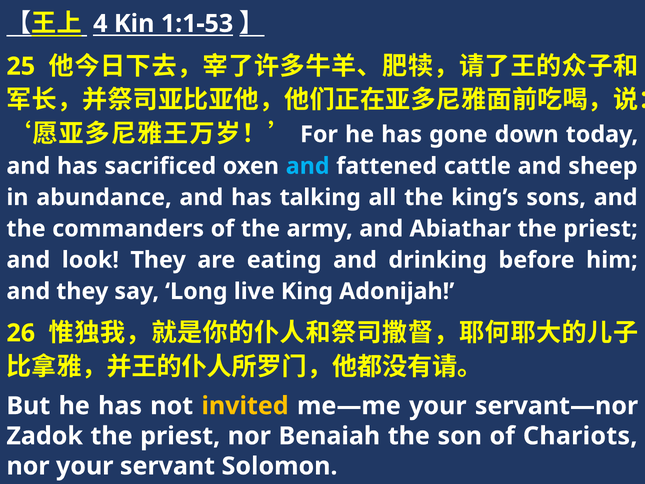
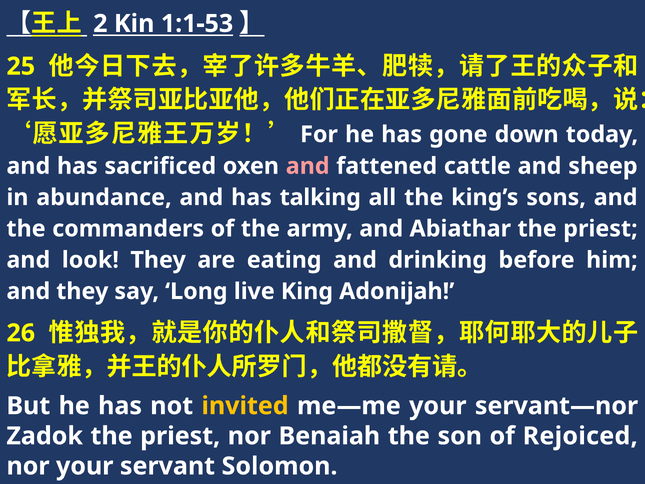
4: 4 -> 2
and at (308, 166) colour: light blue -> pink
Chariots: Chariots -> Rejoiced
